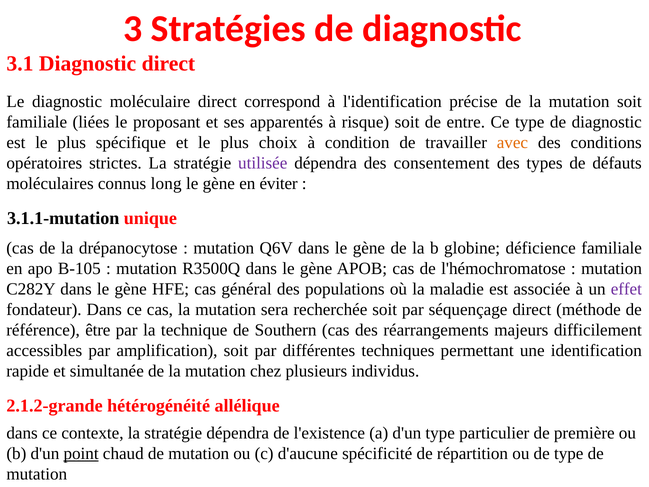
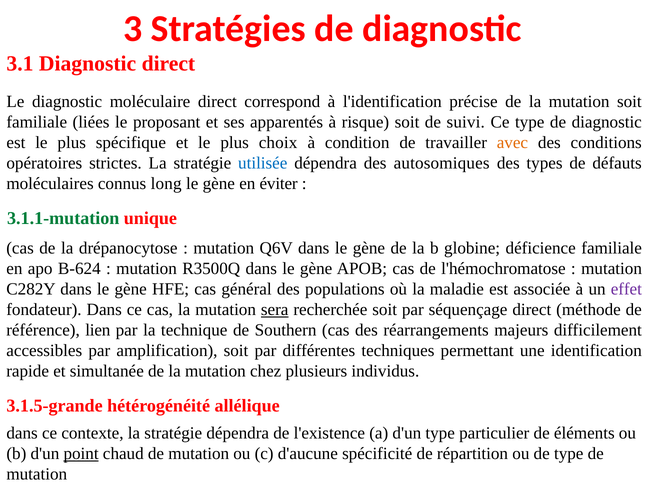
entre: entre -> suivi
utilisée colour: purple -> blue
consentement: consentement -> autosomiques
3.1.1-mutation colour: black -> green
B-105: B-105 -> B-624
sera underline: none -> present
être: être -> lien
2.1.2-grande: 2.1.2-grande -> 3.1.5-grande
première: première -> éléments
